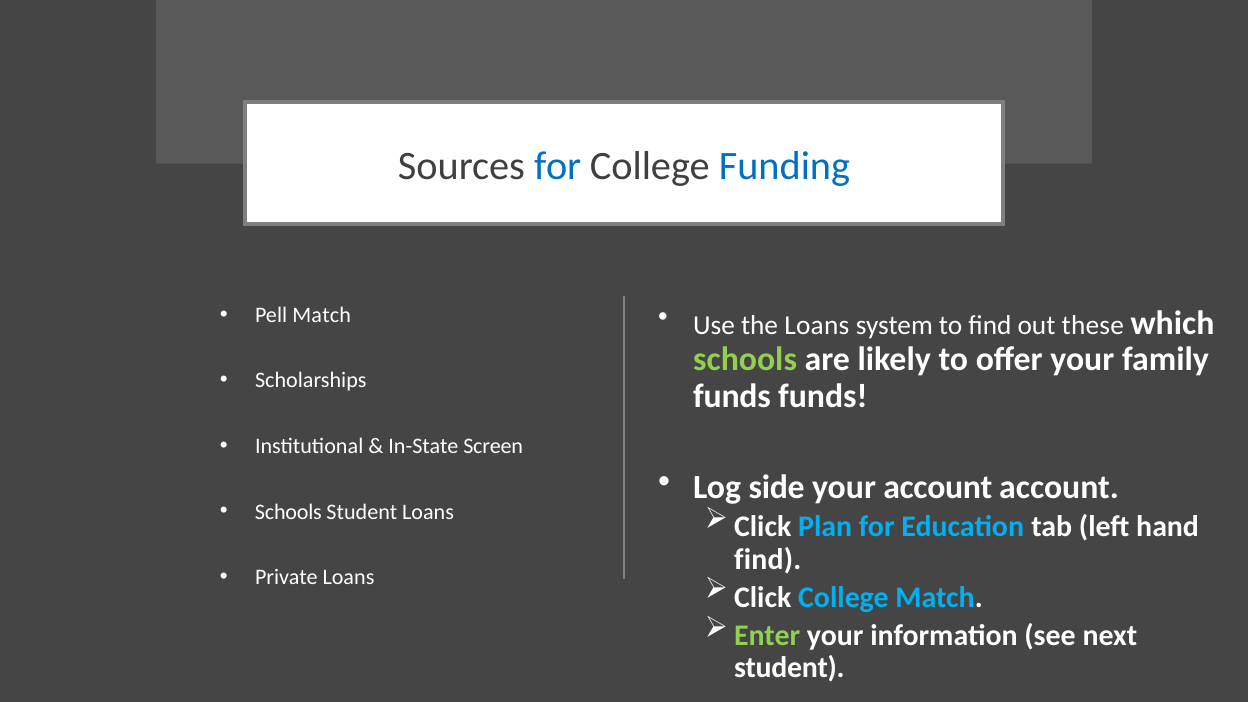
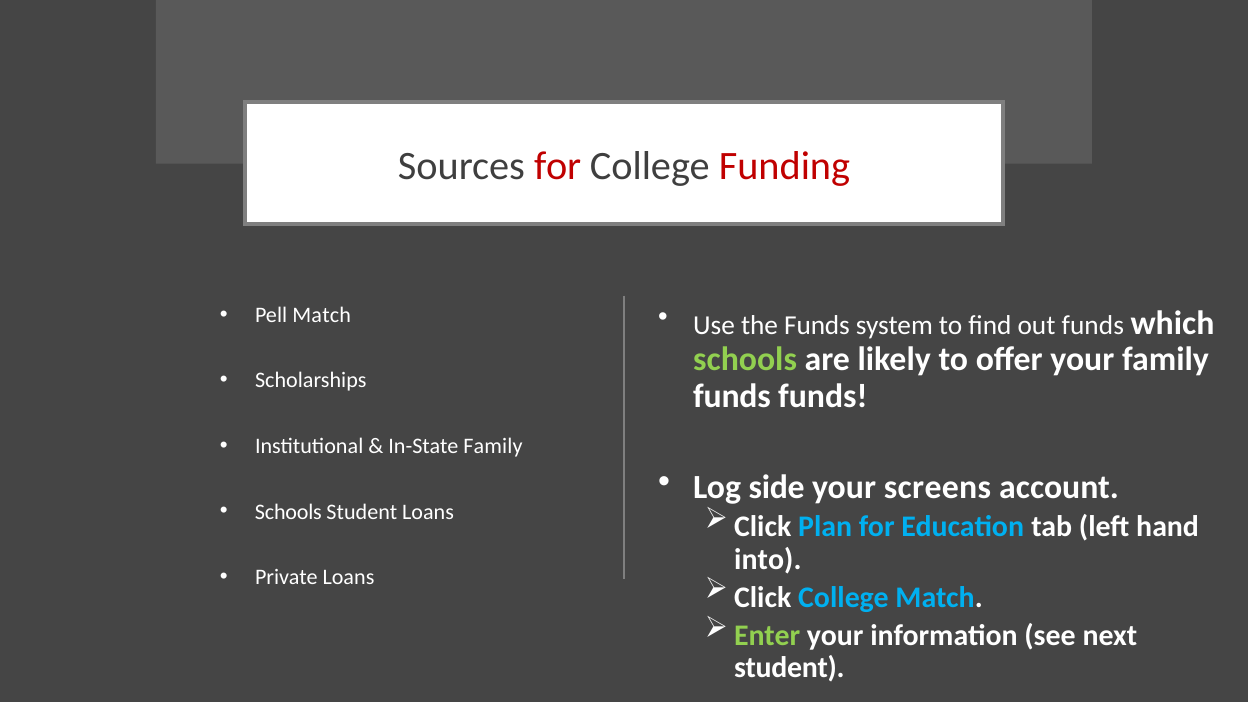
for at (558, 166) colour: blue -> red
Funding colour: blue -> red
the Loans: Loans -> Funds
out these: these -> funds
In-State Screen: Screen -> Family
your account: account -> screens
find at (768, 559): find -> into
